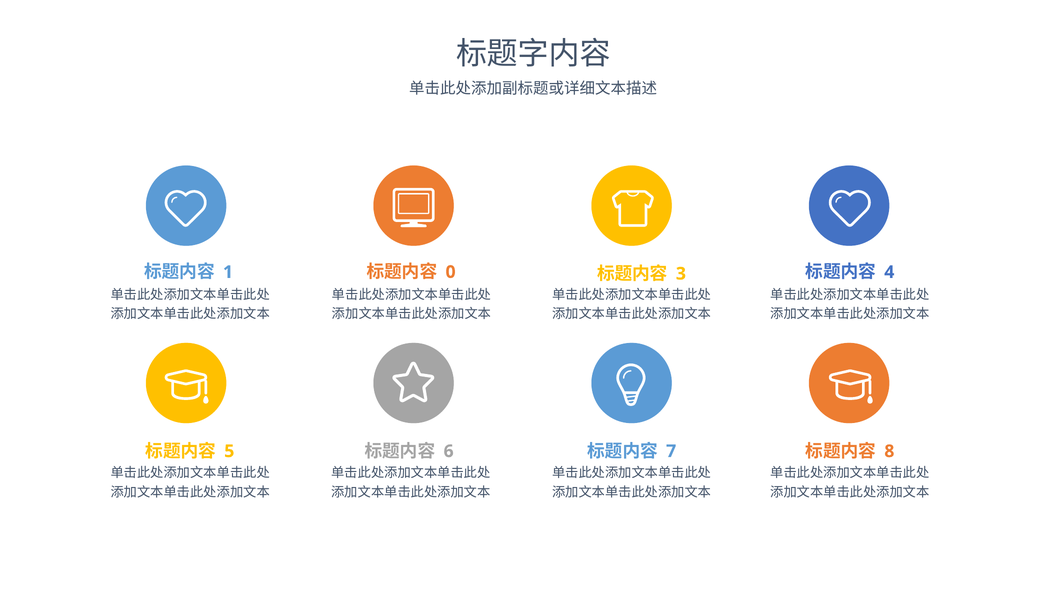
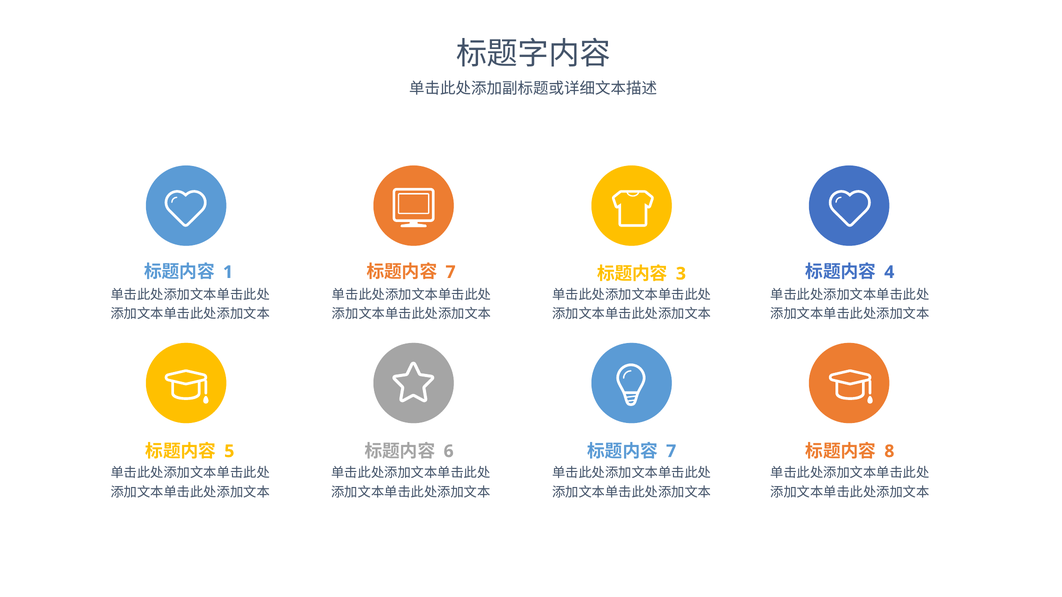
0 at (451, 272): 0 -> 7
